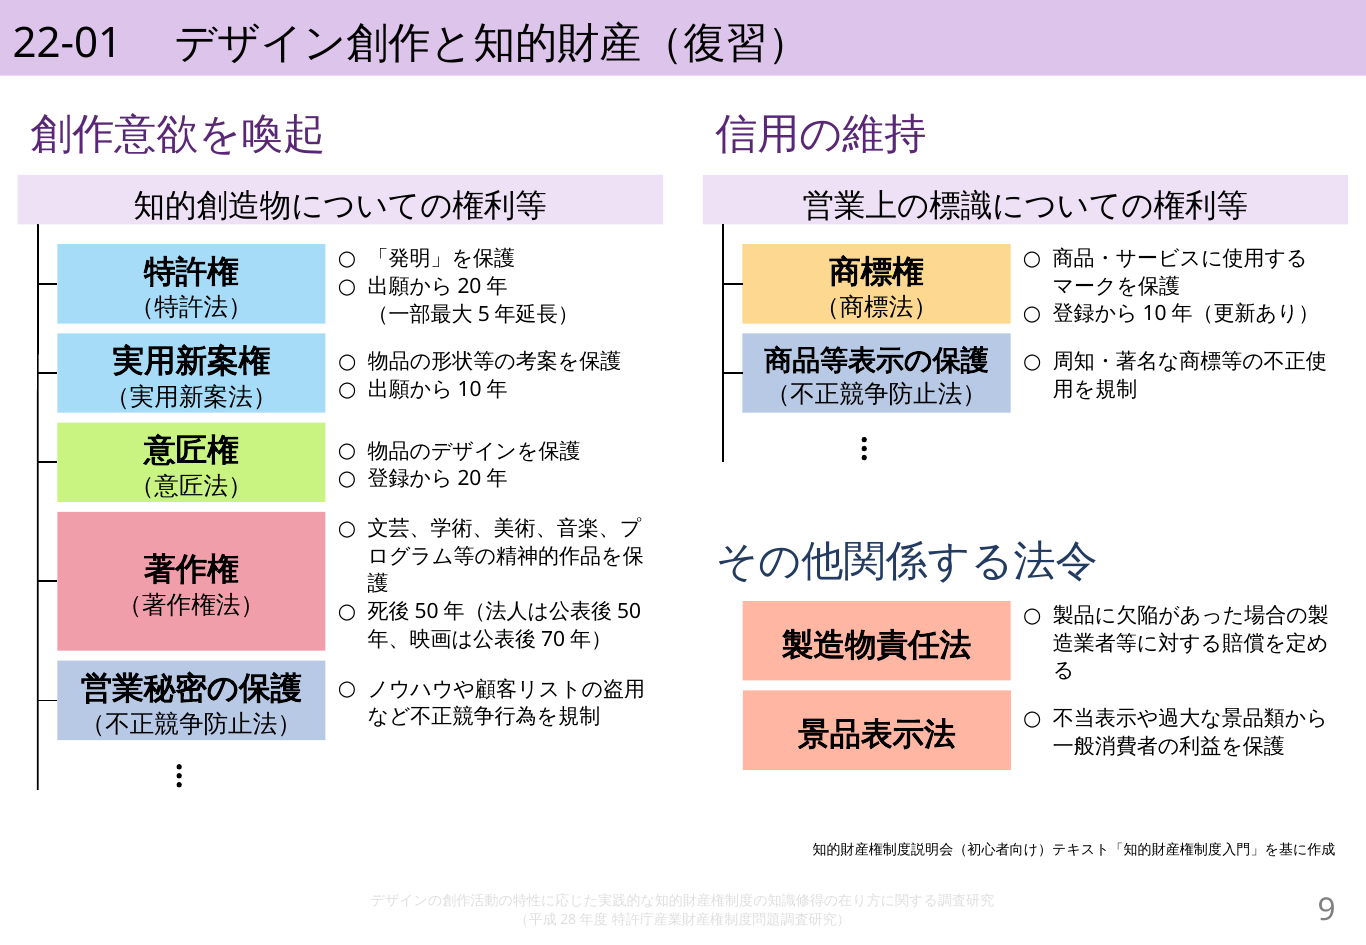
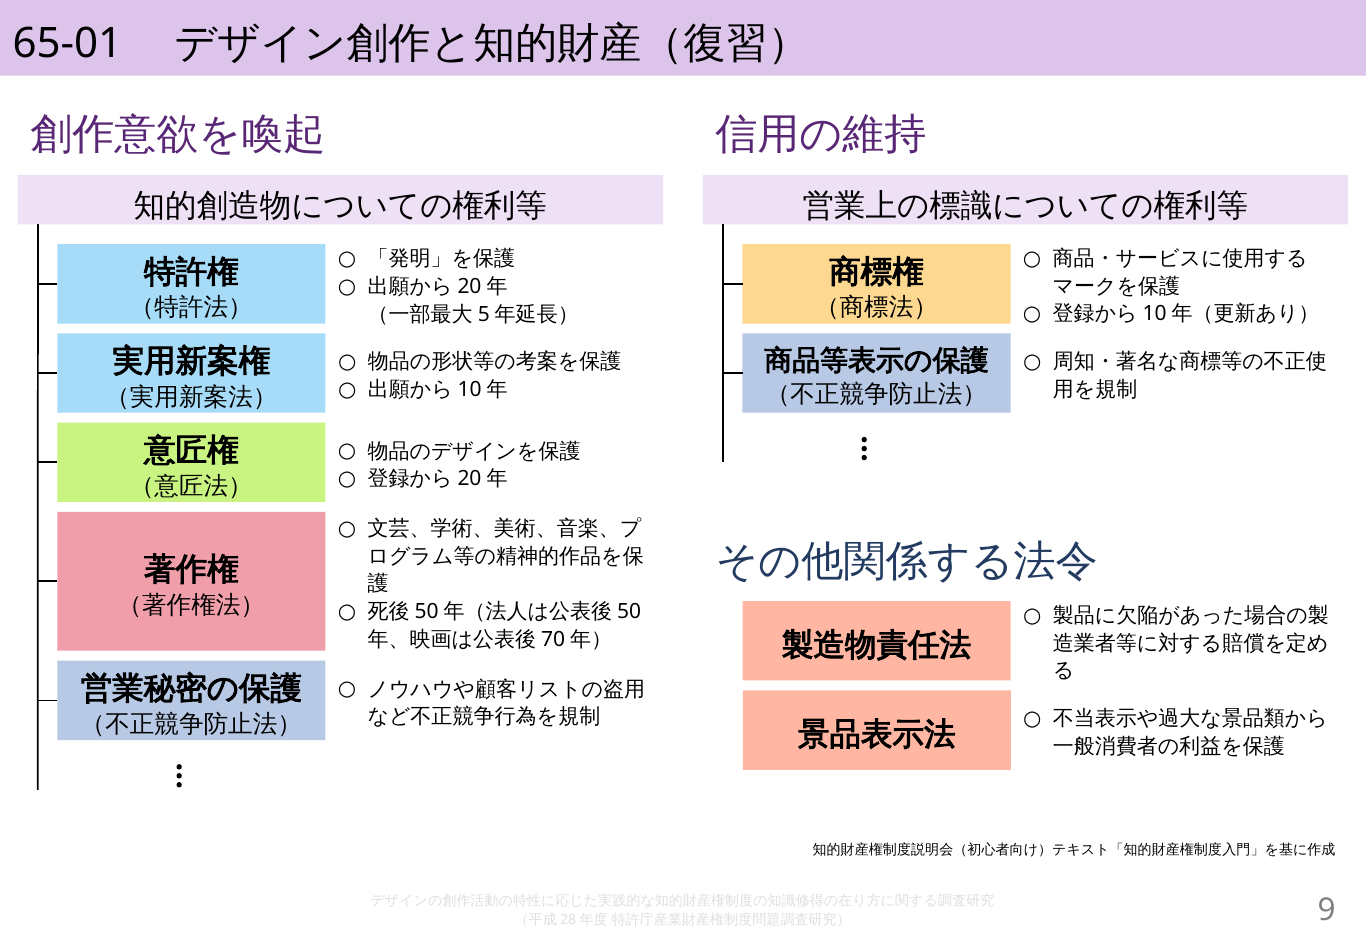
22-01: 22-01 -> 65-01
